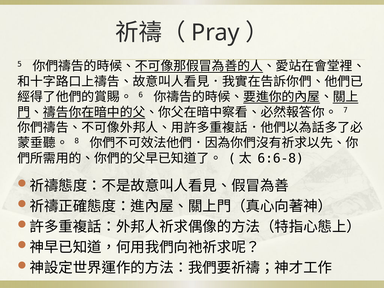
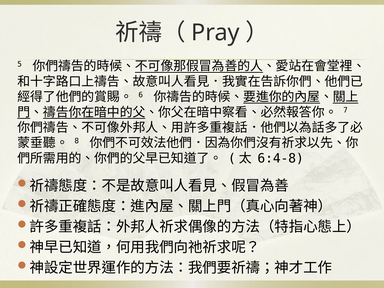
6:6-8: 6:6-8 -> 6:4-8
